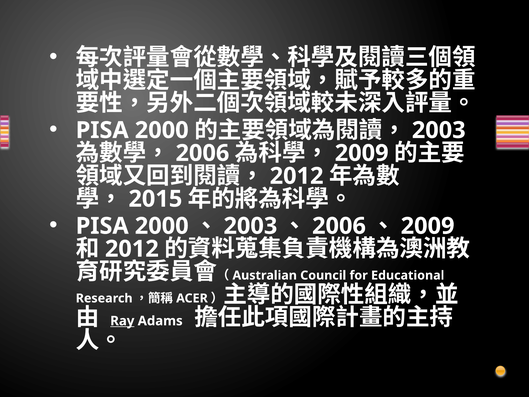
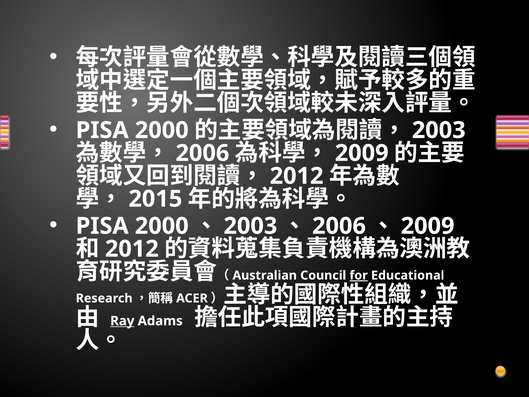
for underline: none -> present
